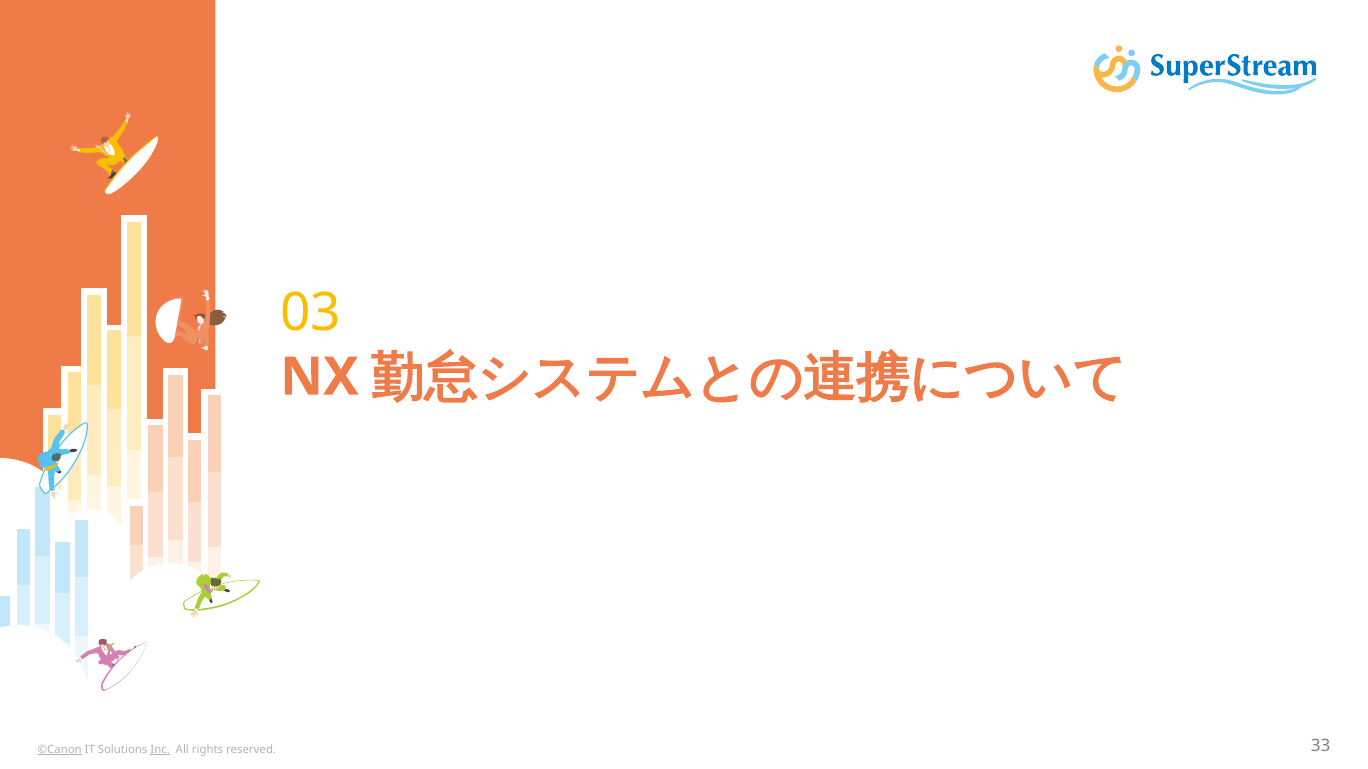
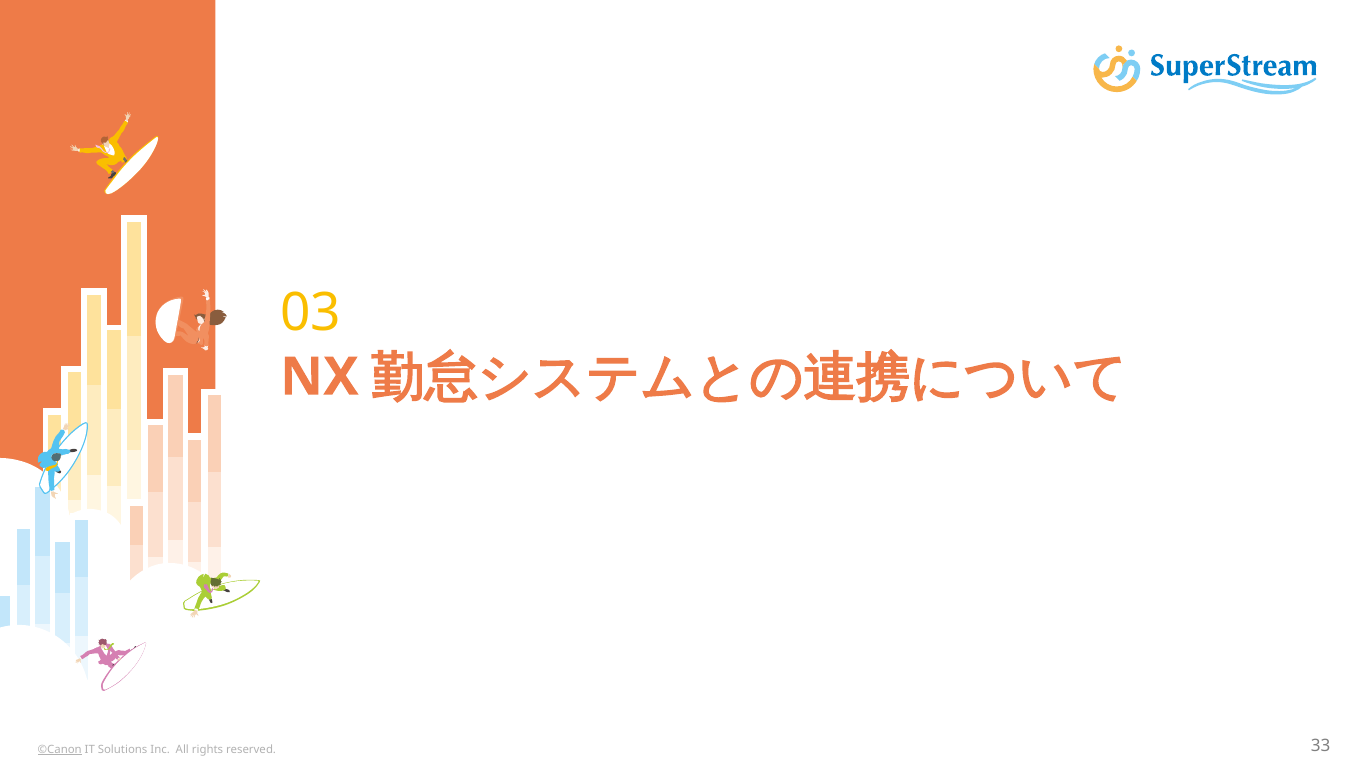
Inc underline: present -> none
